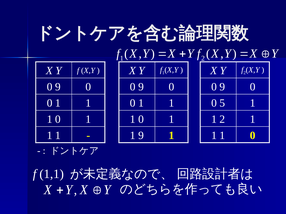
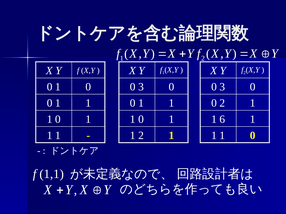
9 at (58, 87): 9 -> 1
9 at (141, 87): 9 -> 3
9 at (222, 87): 9 -> 3
0 5: 5 -> 2
1 2: 2 -> 6
1 9: 9 -> 2
